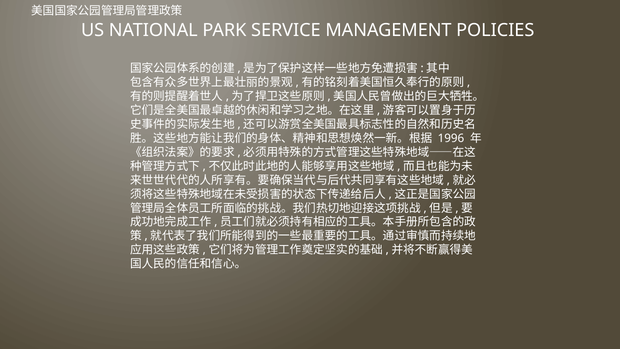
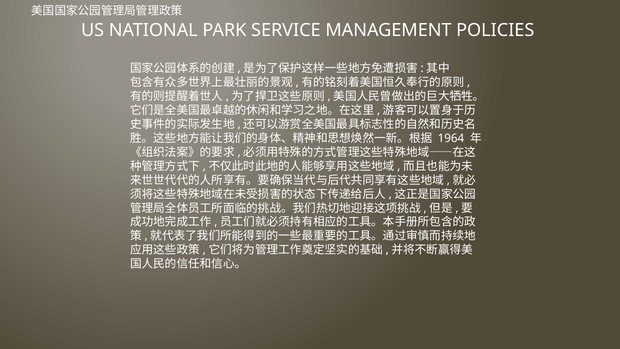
1996: 1996 -> 1964
